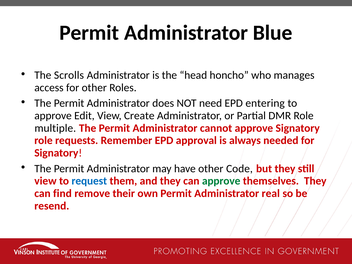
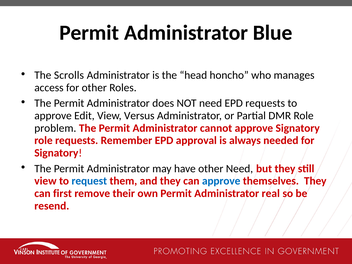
EPD entering: entering -> requests
Create: Create -> Versus
multiple: multiple -> problem
other Code: Code -> Need
approve at (221, 181) colour: green -> blue
find: find -> first
